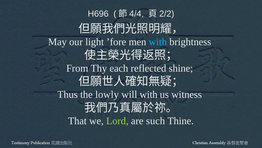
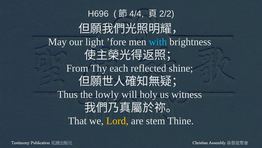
will with: with -> holy
Lord colour: light green -> yellow
such: such -> stem
